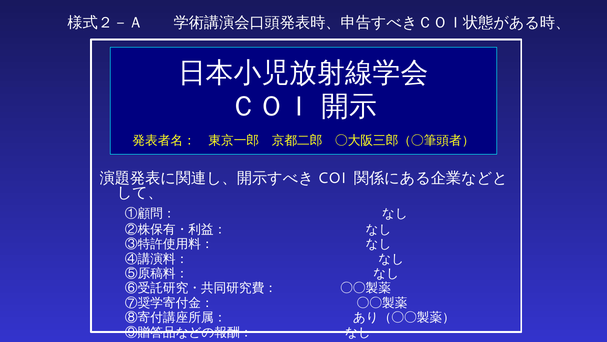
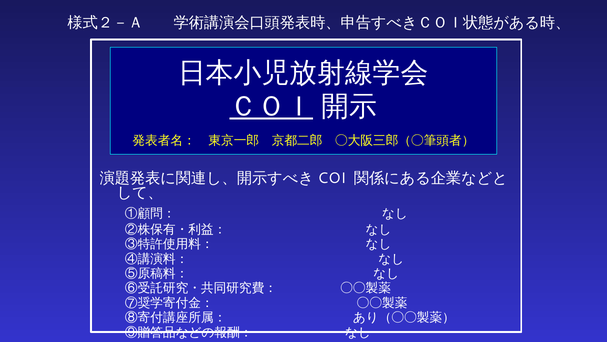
ＣＯＩ underline: none -> present
